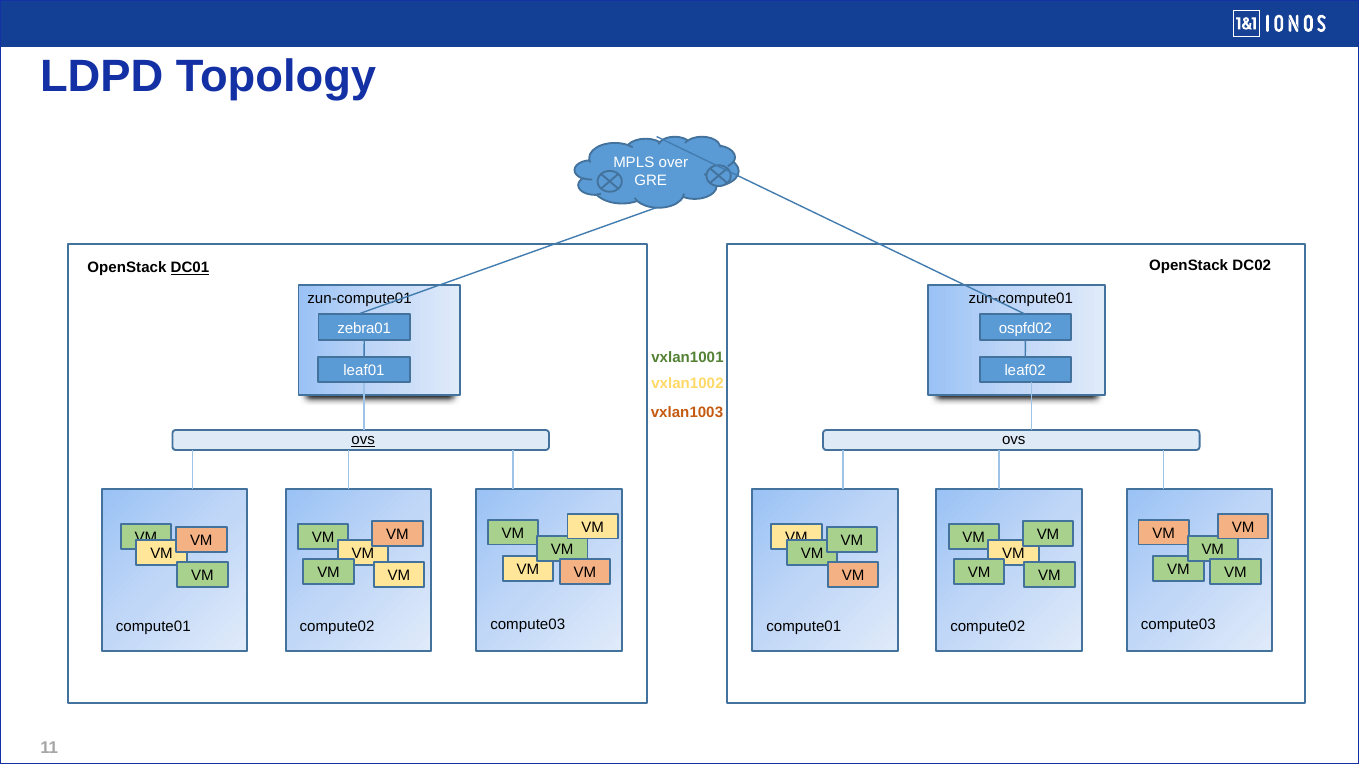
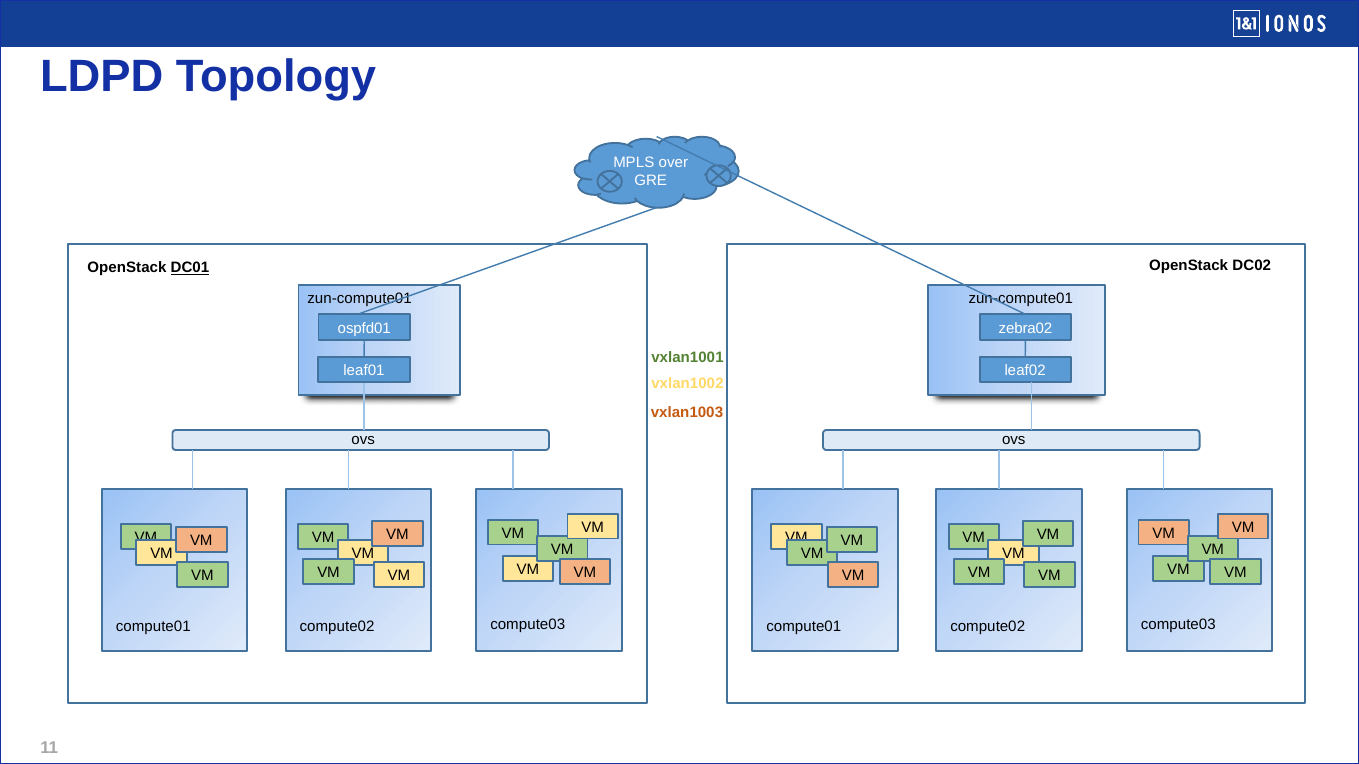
zebra01: zebra01 -> ospfd01
ospfd02: ospfd02 -> zebra02
ovs at (363, 440) underline: present -> none
